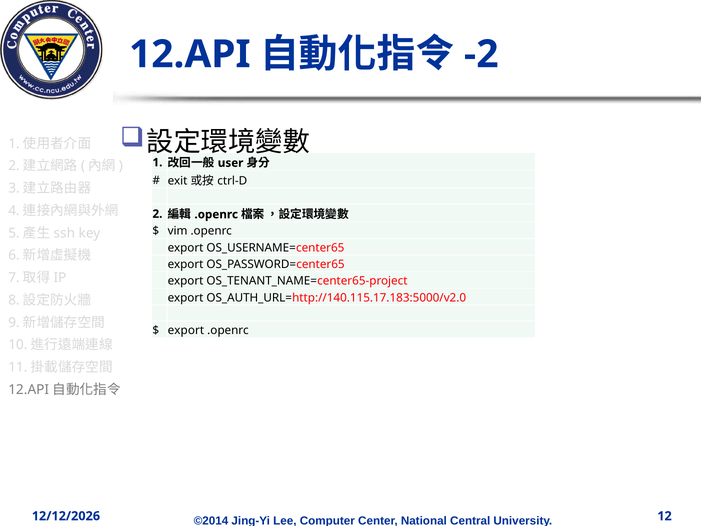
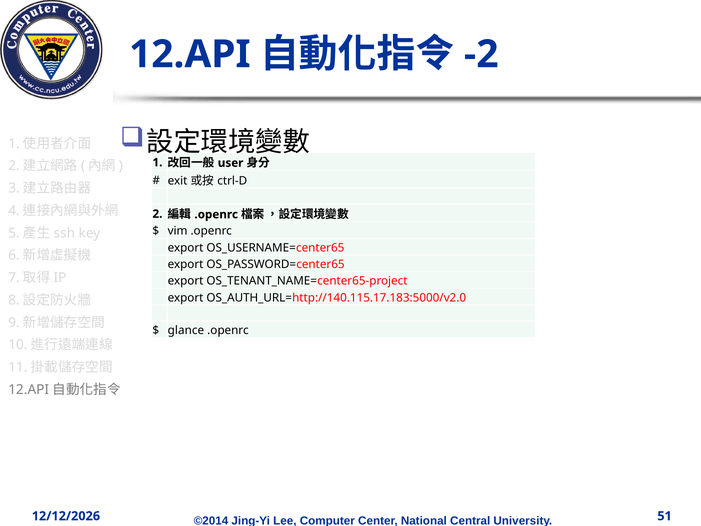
export at (186, 330): export -> glance
12: 12 -> 51
